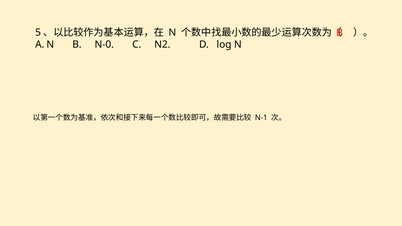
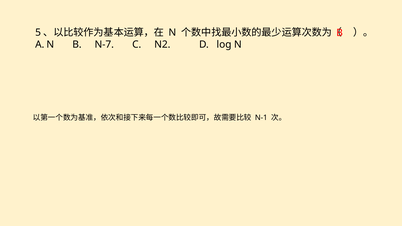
N-0: N-0 -> N-7
